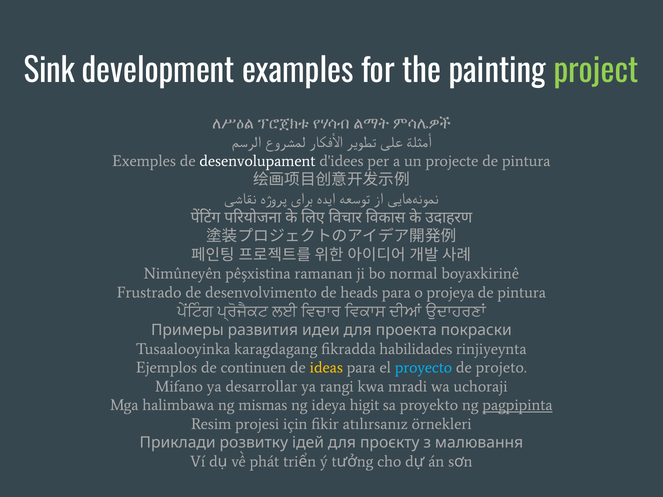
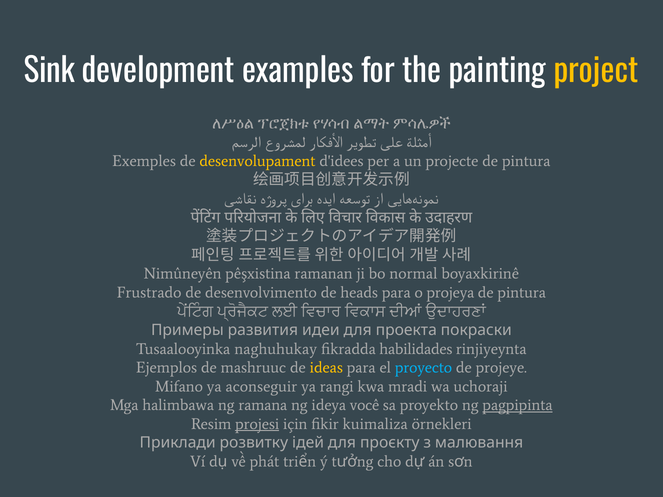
project colour: light green -> yellow
desenvolupament colour: white -> yellow
karagdagang: karagdagang -> naghuhukay
continuen: continuen -> mashruuc
projeto: projeto -> projeye
desarrollar: desarrollar -> aconseguir
mismas: mismas -> ramana
higit: higit -> você
projesi underline: none -> present
atılırsanız: atılırsanız -> kuimaliza
